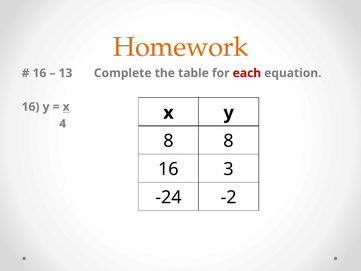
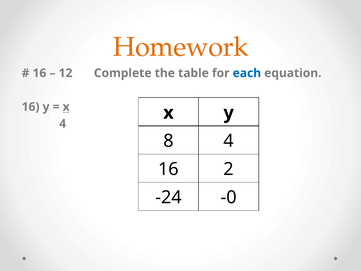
13: 13 -> 12
each colour: red -> blue
8 8: 8 -> 4
3: 3 -> 2
-2: -2 -> -0
